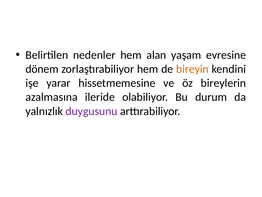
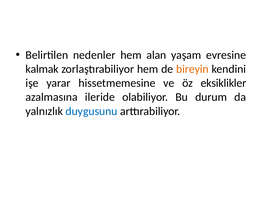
dönem: dönem -> kalmak
bireylerin: bireylerin -> eksiklikler
duygusunu colour: purple -> blue
